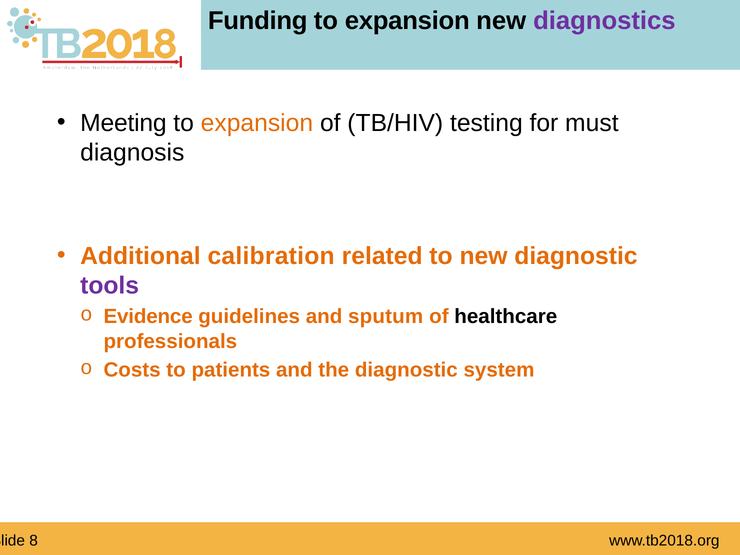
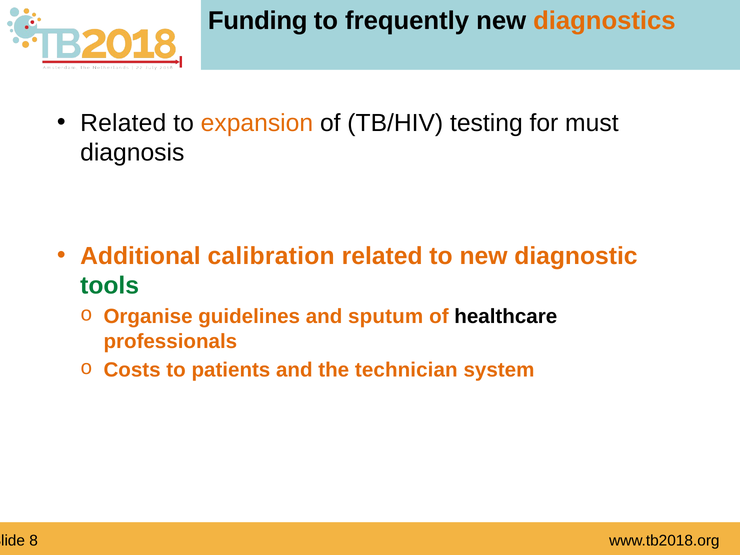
expansion at (407, 21): expansion -> frequently
diagnostics colour: purple -> orange
Meeting at (123, 123): Meeting -> Related
tools colour: purple -> green
Evidence: Evidence -> Organise
the diagnostic: diagnostic -> technician
